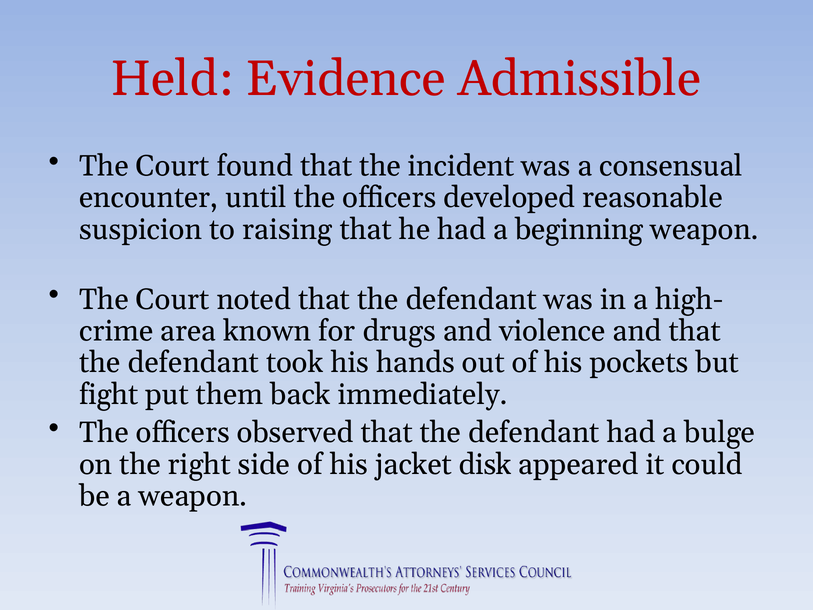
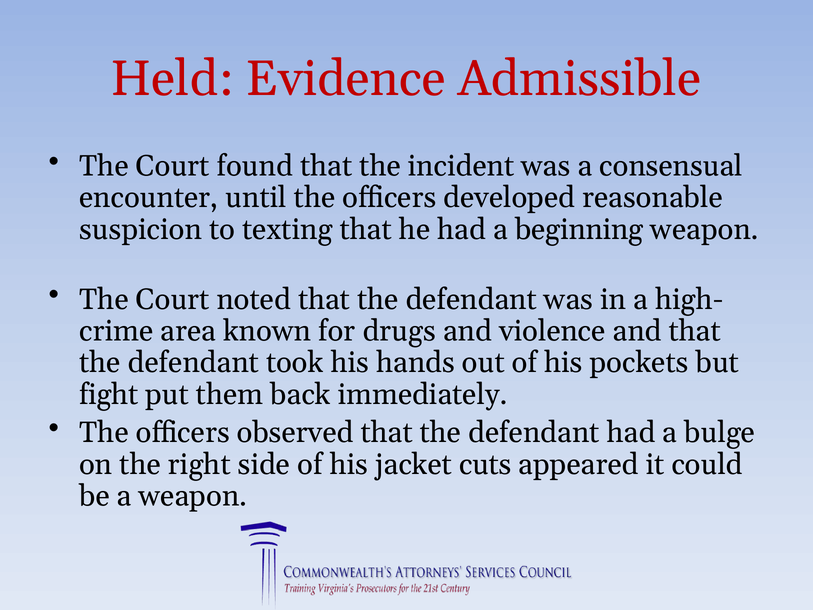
raising: raising -> texting
disk: disk -> cuts
